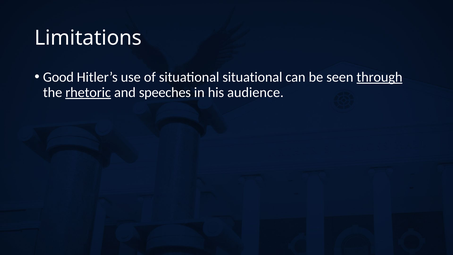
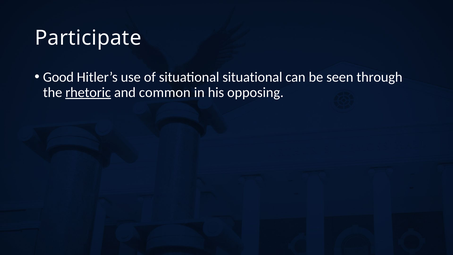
Limitations: Limitations -> Participate
through underline: present -> none
speeches: speeches -> common
audience: audience -> opposing
